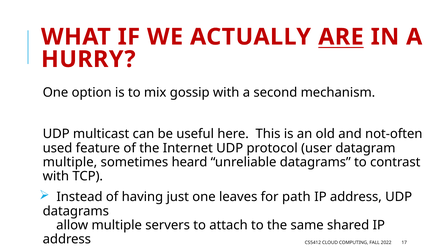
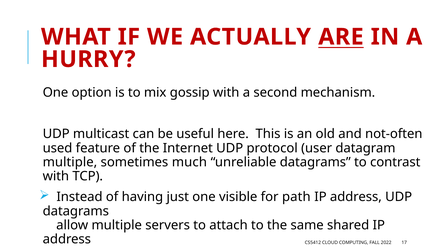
heard: heard -> much
leaves: leaves -> visible
